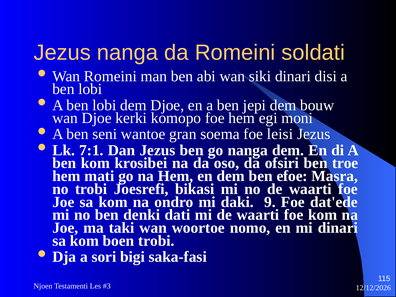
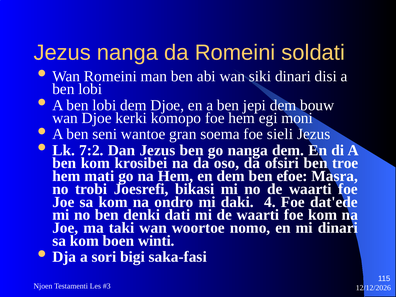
leisi: leisi -> sieli
7:1: 7:1 -> 7:2
9: 9 -> 4
boen trobi: trobi -> winti
